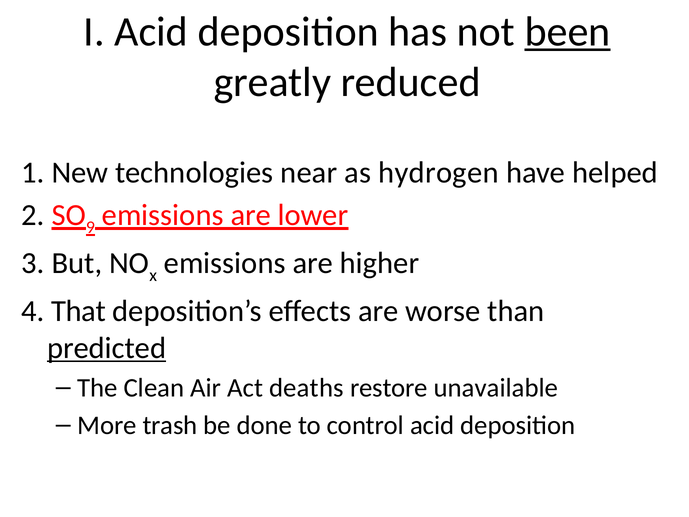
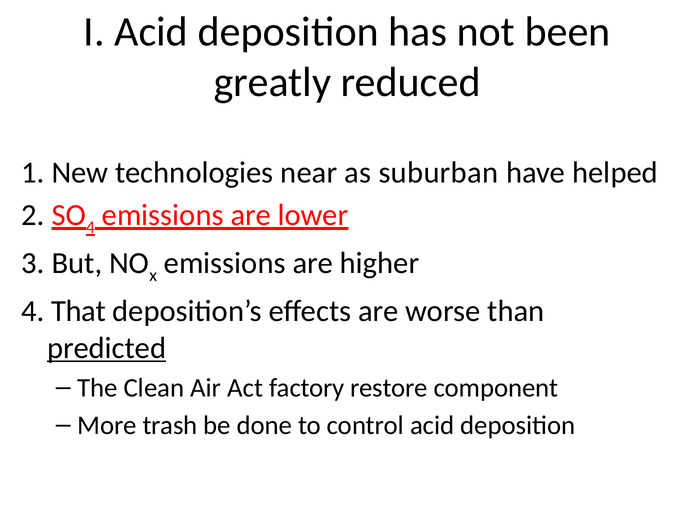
been underline: present -> none
hydrogen: hydrogen -> suburban
9 at (90, 227): 9 -> 4
deaths: deaths -> factory
unavailable: unavailable -> component
